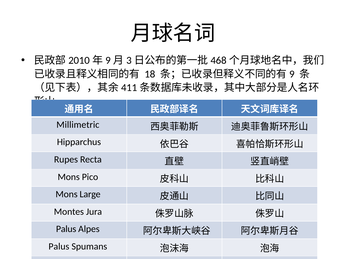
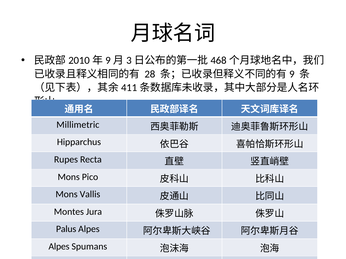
18: 18 -> 28
Large: Large -> Vallis
Palus at (59, 247): Palus -> Alpes
